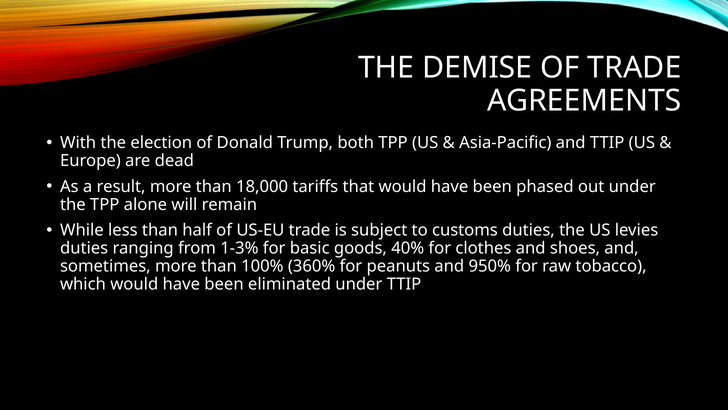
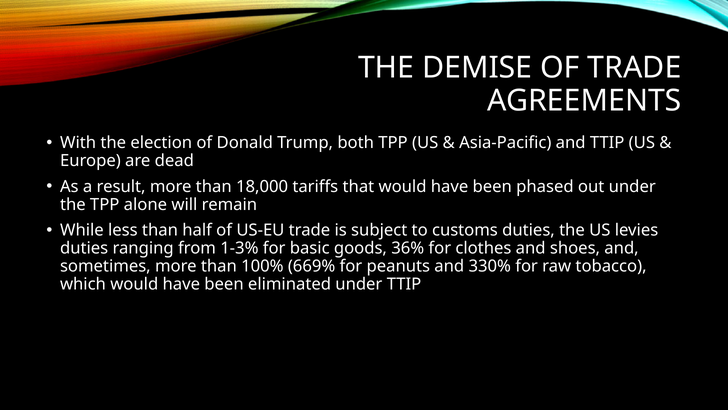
40%: 40% -> 36%
360%: 360% -> 669%
950%: 950% -> 330%
